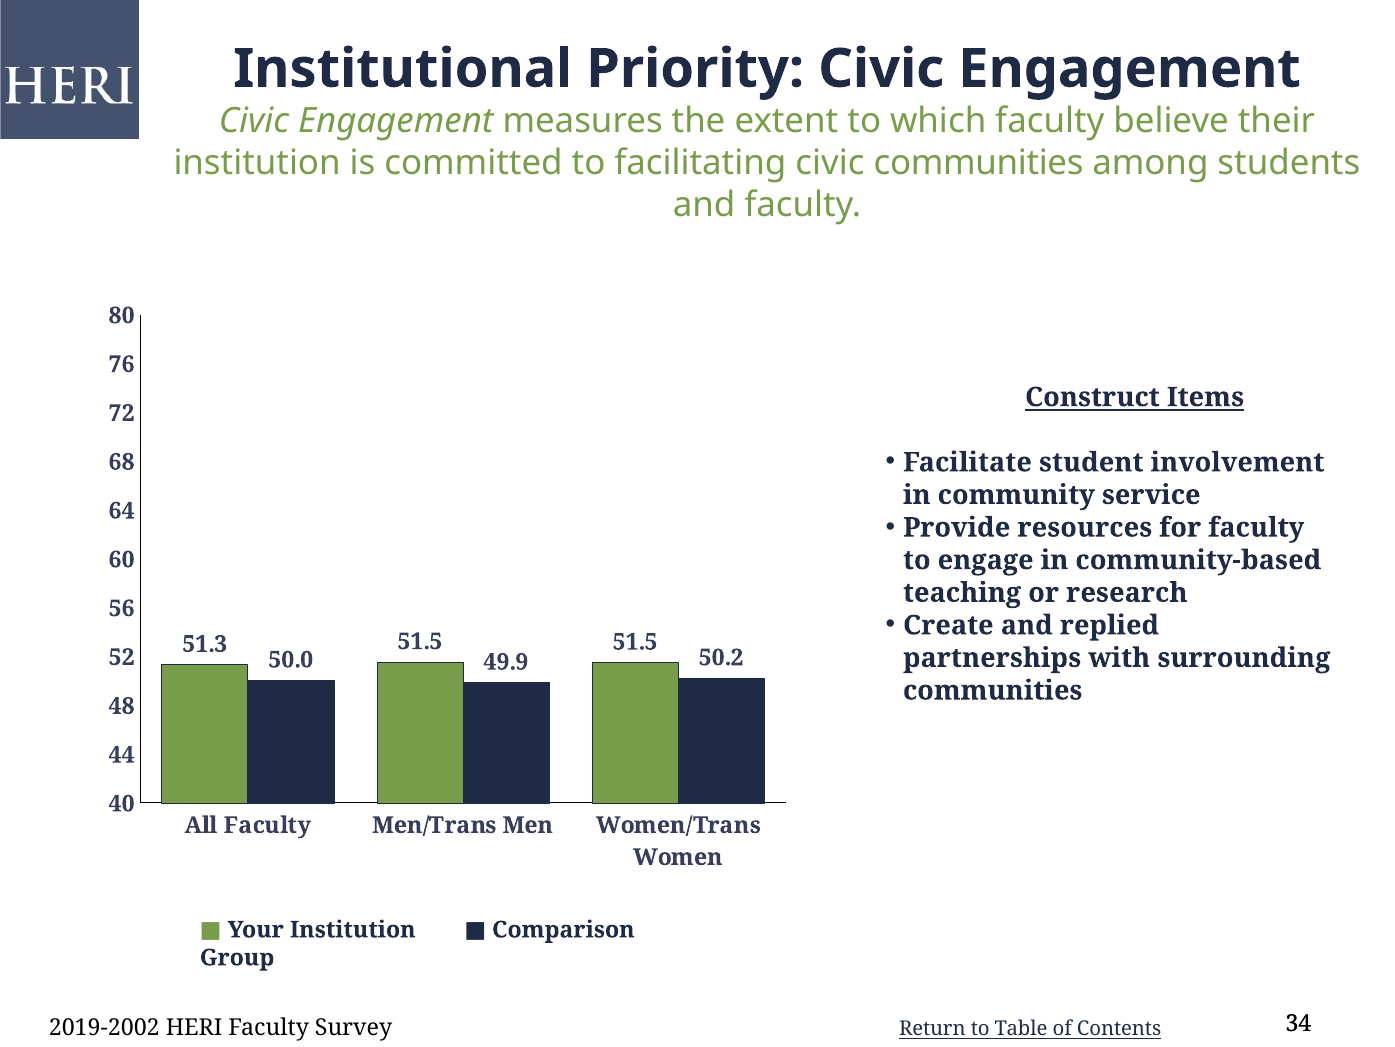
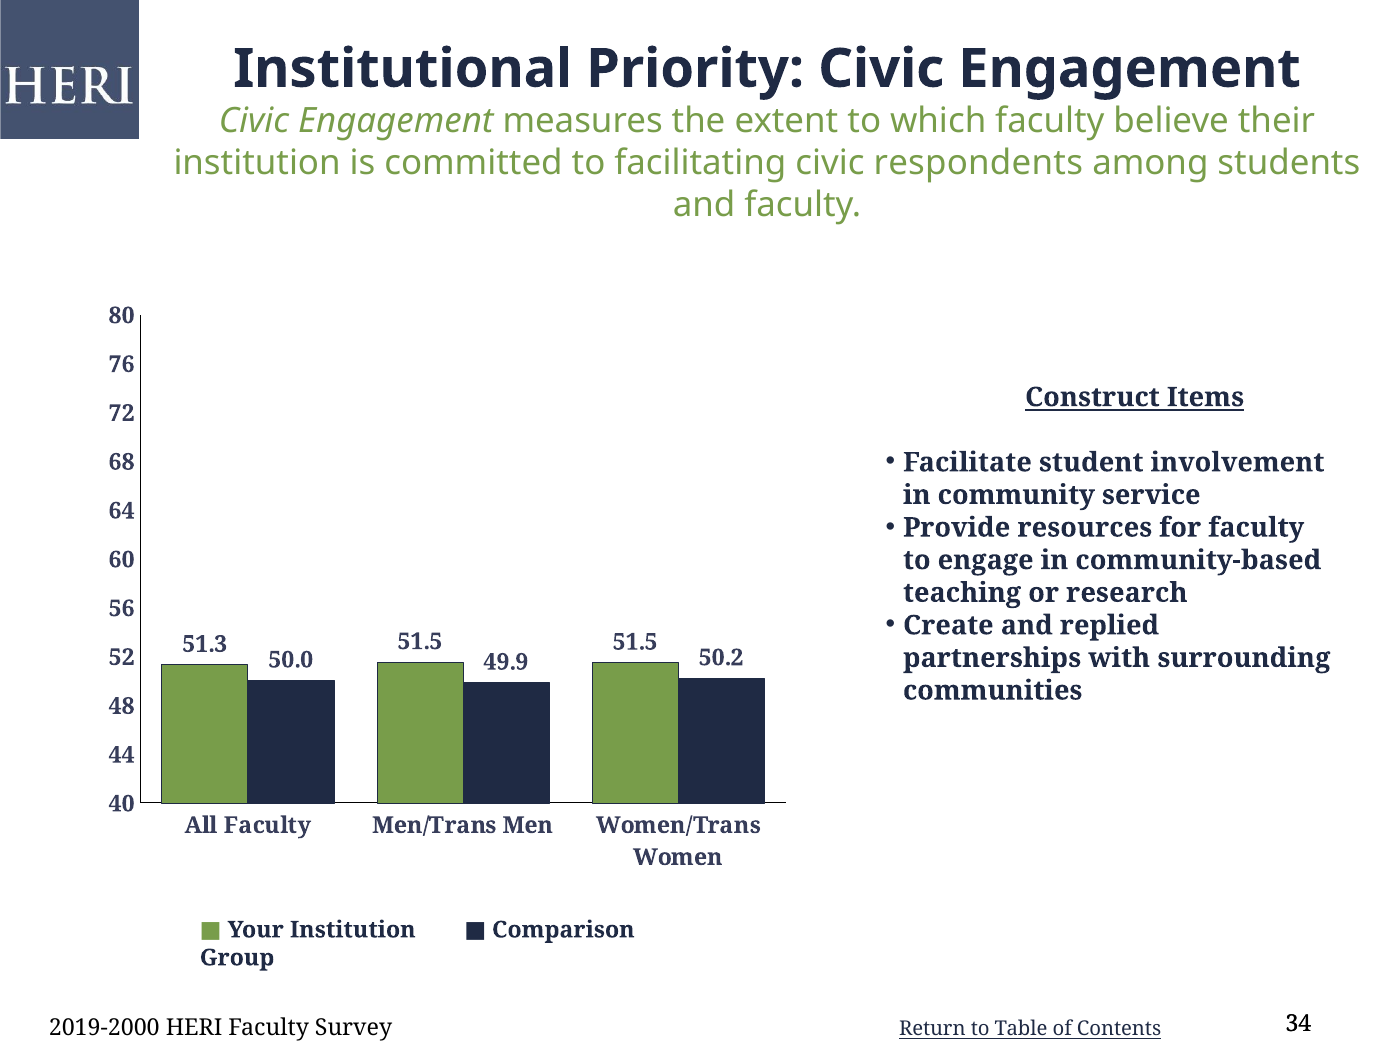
civic communities: communities -> respondents
2019-2002: 2019-2002 -> 2019-2000
